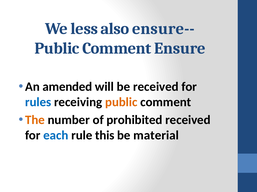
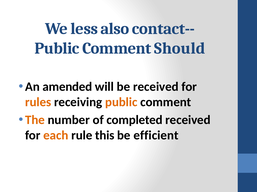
ensure--: ensure-- -> contact--
Ensure: Ensure -> Should
rules colour: blue -> orange
prohibited: prohibited -> completed
each colour: blue -> orange
material: material -> efficient
